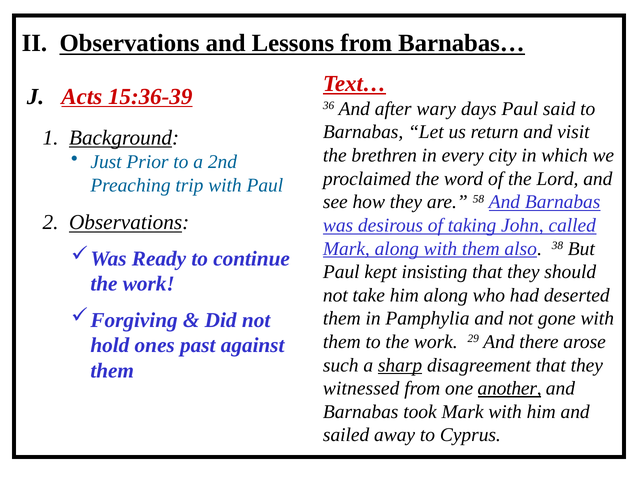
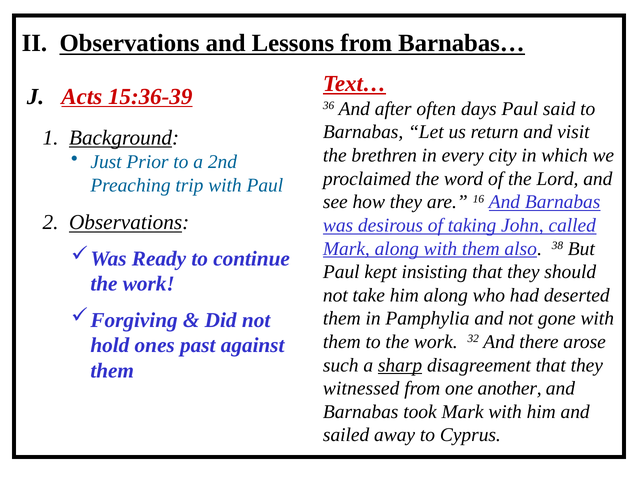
wary: wary -> often
58: 58 -> 16
29: 29 -> 32
another underline: present -> none
